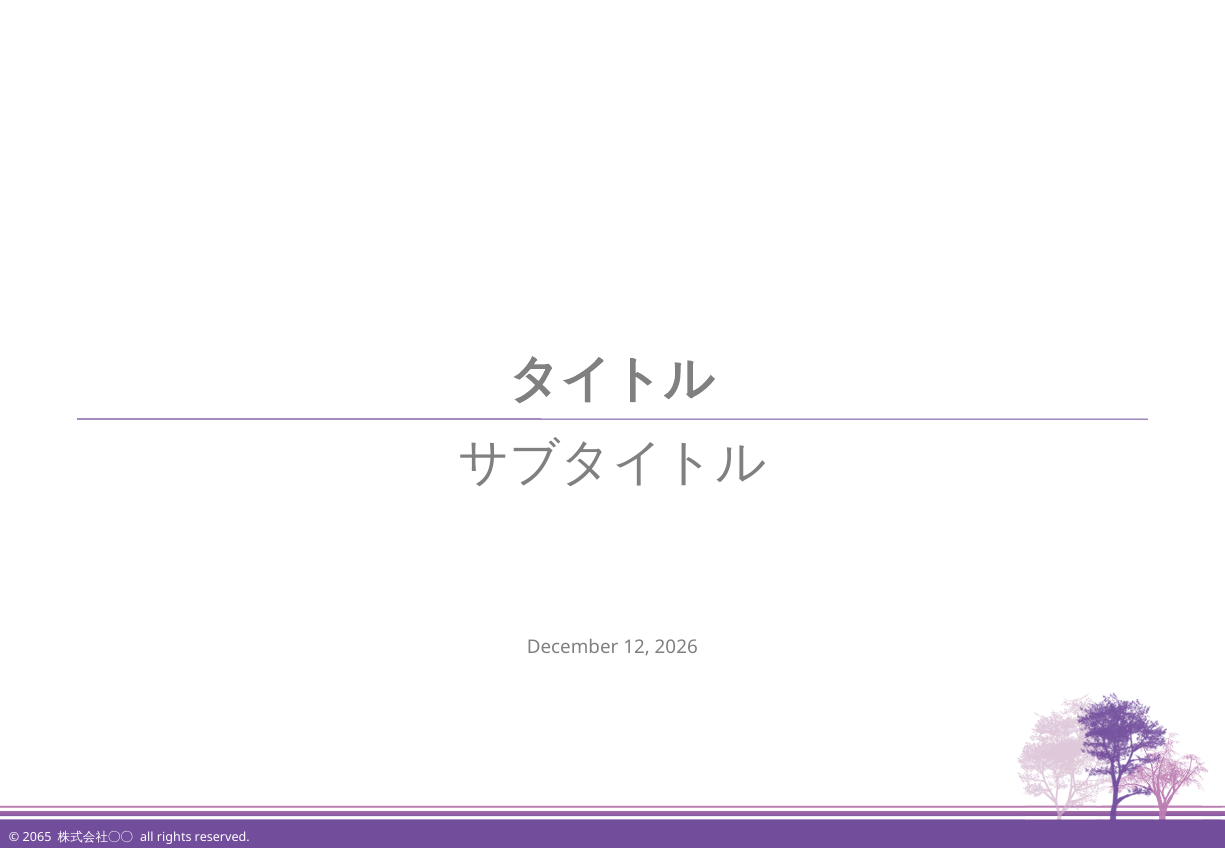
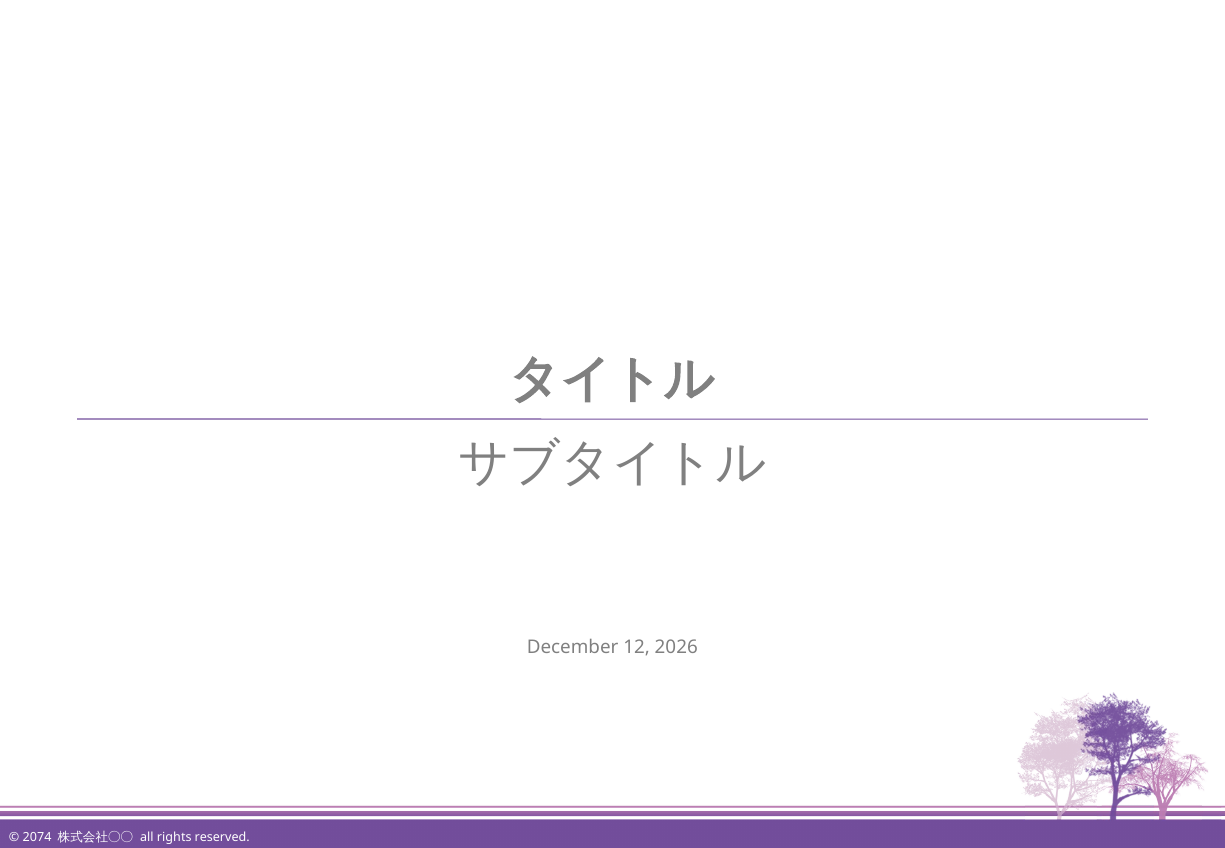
2065: 2065 -> 2074
